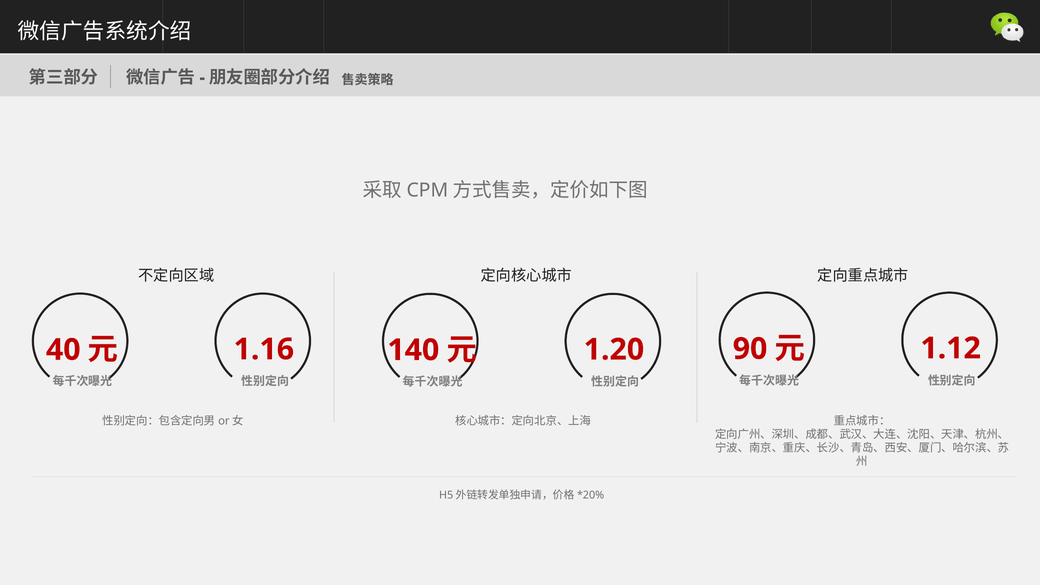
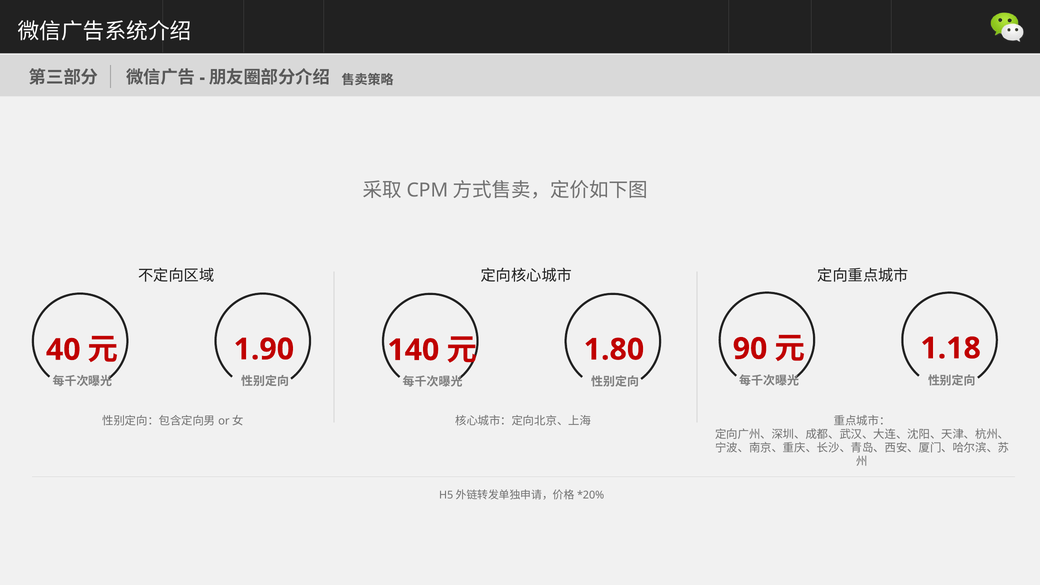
1.12: 1.12 -> 1.18
1.16: 1.16 -> 1.90
1.20: 1.20 -> 1.80
